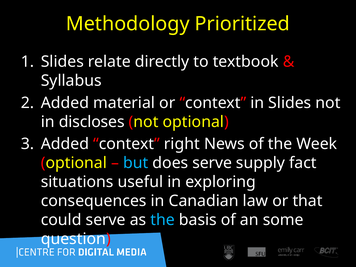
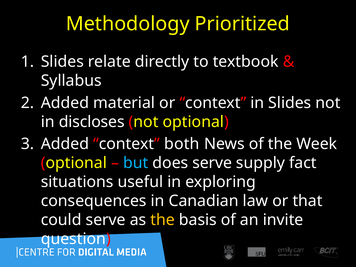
right: right -> both
the at (163, 220) colour: light blue -> yellow
some: some -> invite
